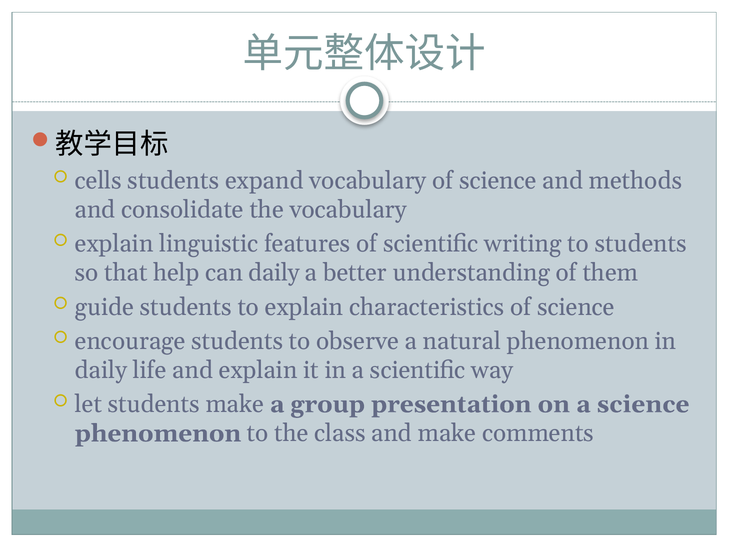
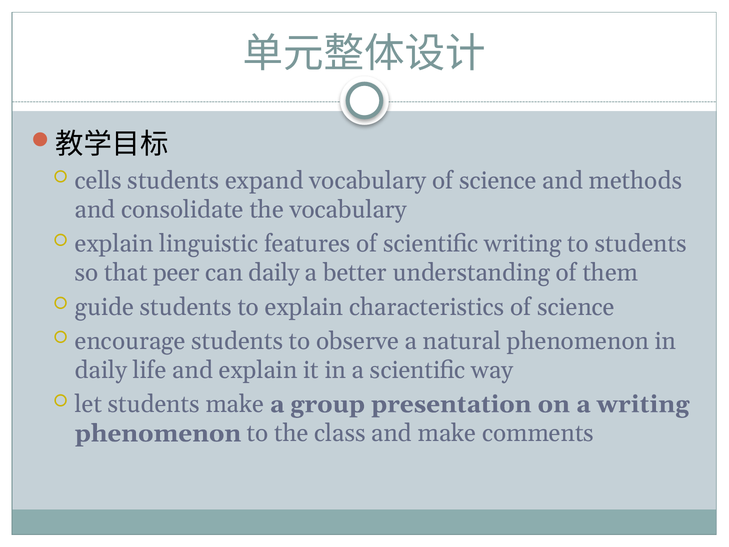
help: help -> peer
a science: science -> writing
